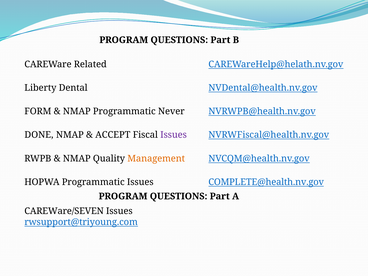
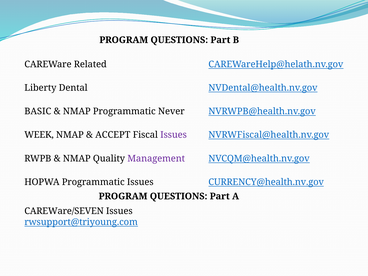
FORM: FORM -> BASIC
DONE: DONE -> WEEK
Management colour: orange -> purple
COMPLETE@health.nv.gov: COMPLETE@health.nv.gov -> CURRENCY@health.nv.gov
